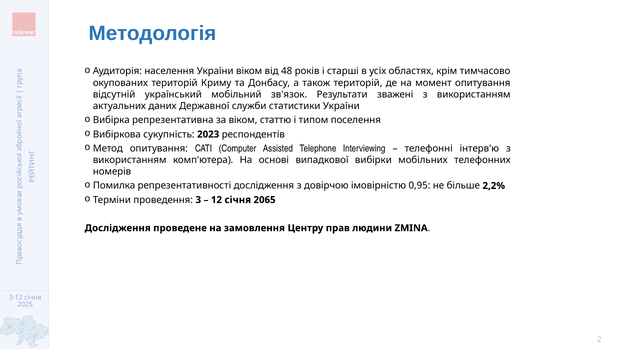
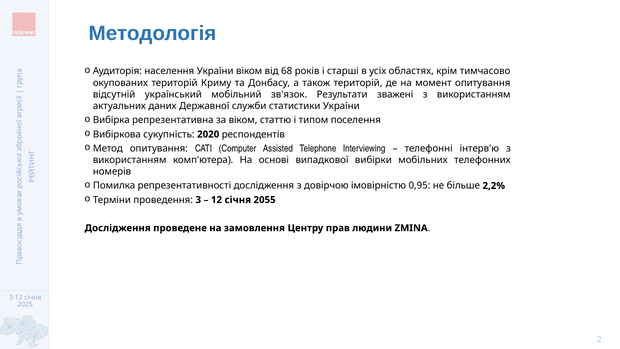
48: 48 -> 68
2023: 2023 -> 2020
2065: 2065 -> 2055
